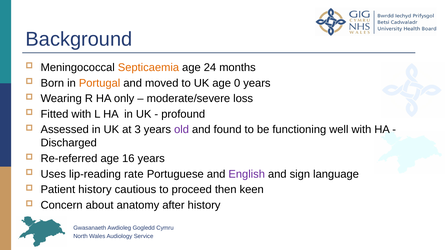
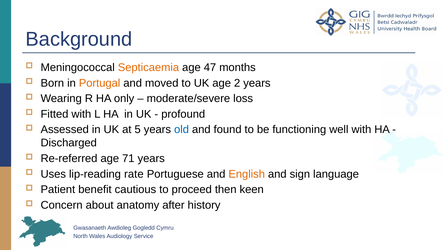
24: 24 -> 47
0: 0 -> 2
3: 3 -> 5
old colour: purple -> blue
16: 16 -> 71
English colour: purple -> orange
Patient history: history -> benefit
